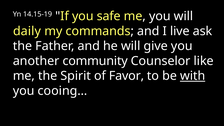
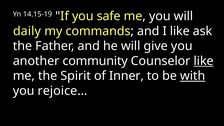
I live: live -> like
like at (204, 61) underline: none -> present
Favor: Favor -> Inner
cooing…: cooing… -> rejoice…
